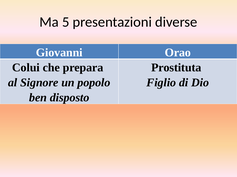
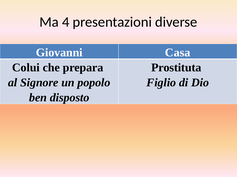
5: 5 -> 4
Orao: Orao -> Casa
